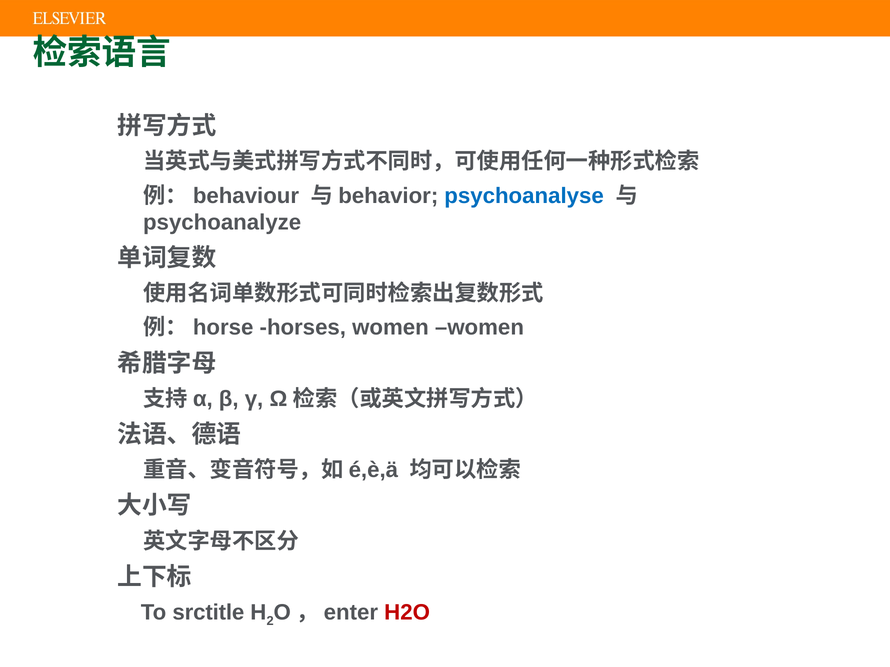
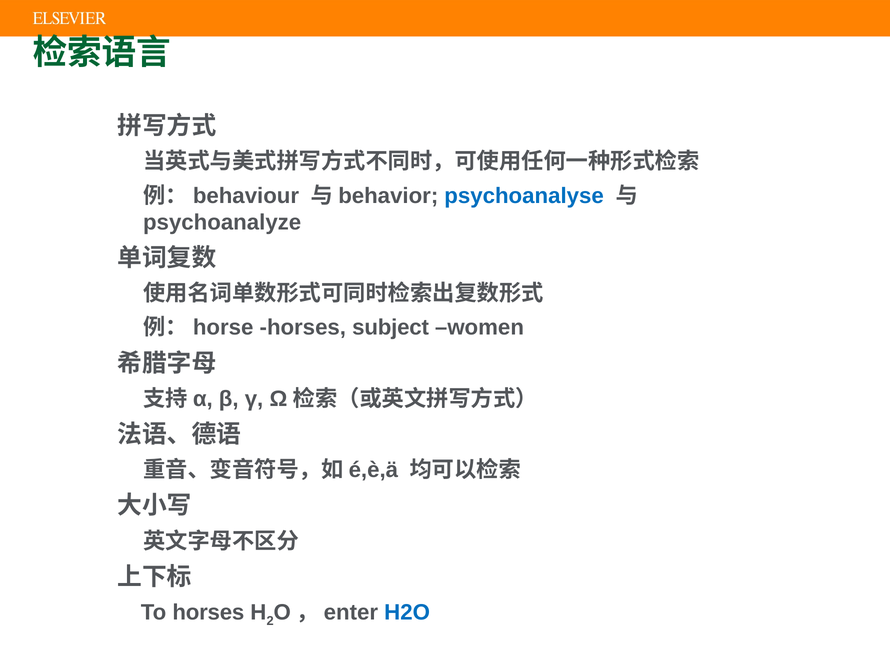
horses women: women -> subject
To srctitle: srctitle -> horses
H2O colour: red -> blue
